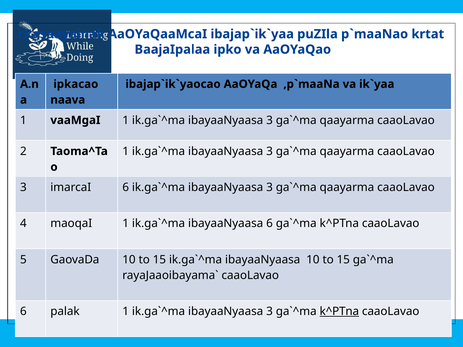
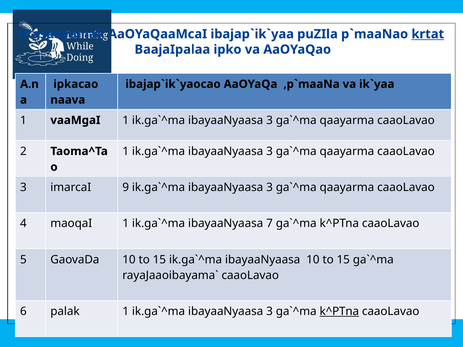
krtat underline: none -> present
imarcaI 6: 6 -> 9
ibayaaNyaasa 6: 6 -> 7
